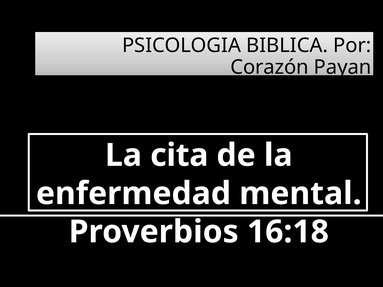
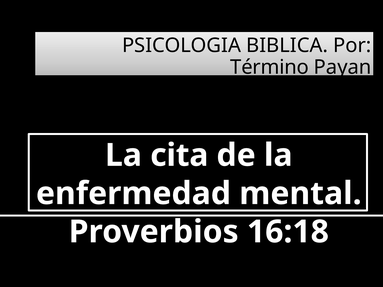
Corazón: Corazón -> Término
